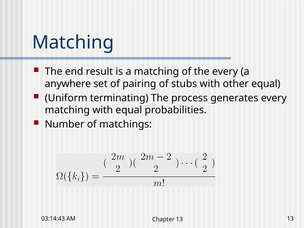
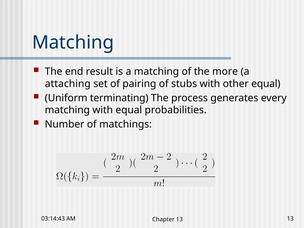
the every: every -> more
anywhere: anywhere -> attaching
